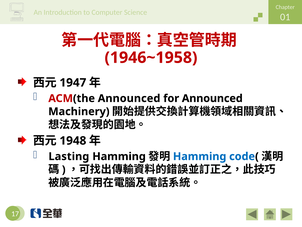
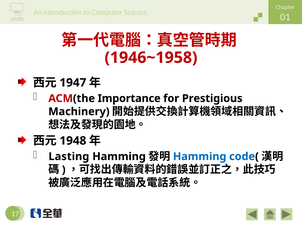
ACM(the Announced: Announced -> Importance
for Announced: Announced -> Prestigious
